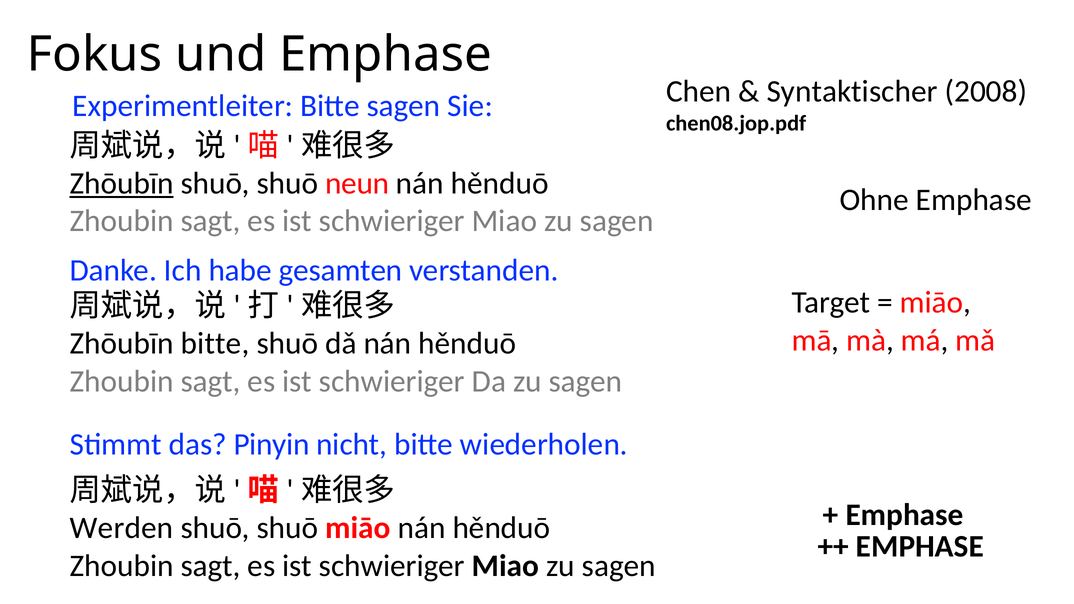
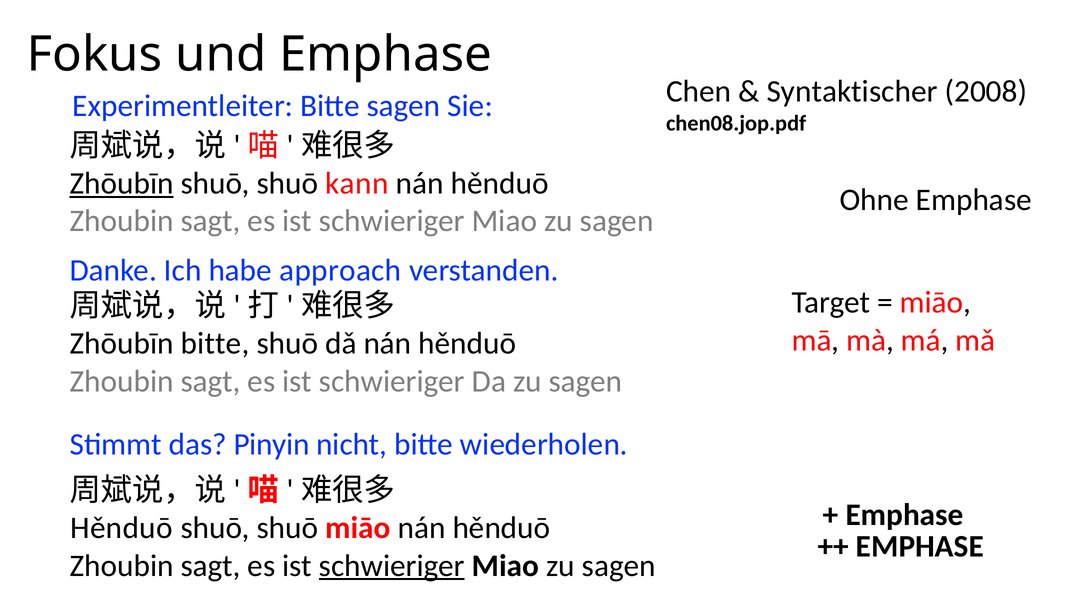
neun: neun -> kann
gesamten: gesamten -> approach
Werden at (122, 528): Werden -> Hěnduō
schwieriger at (392, 566) underline: none -> present
